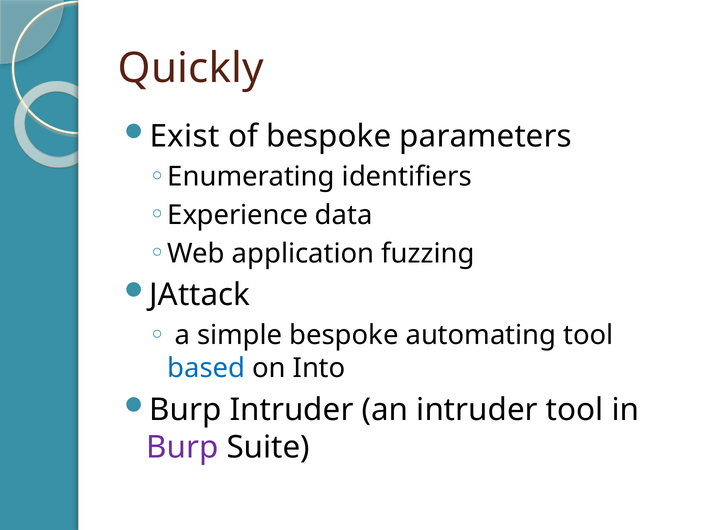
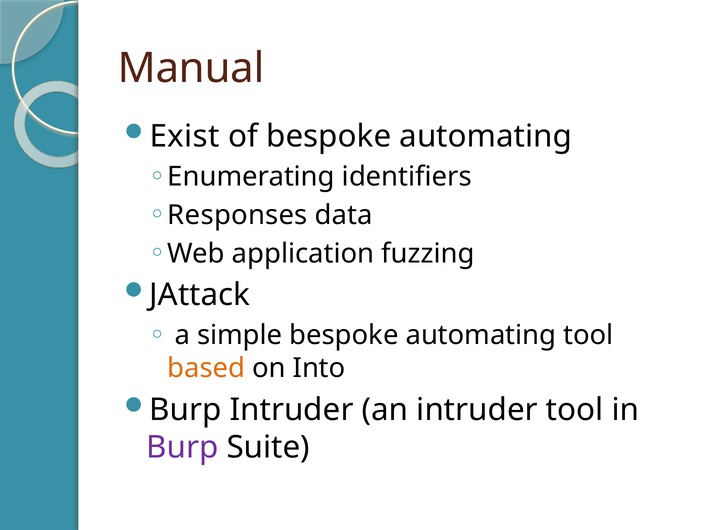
Quickly: Quickly -> Manual
of bespoke parameters: parameters -> automating
Experience: Experience -> Responses
based colour: blue -> orange
